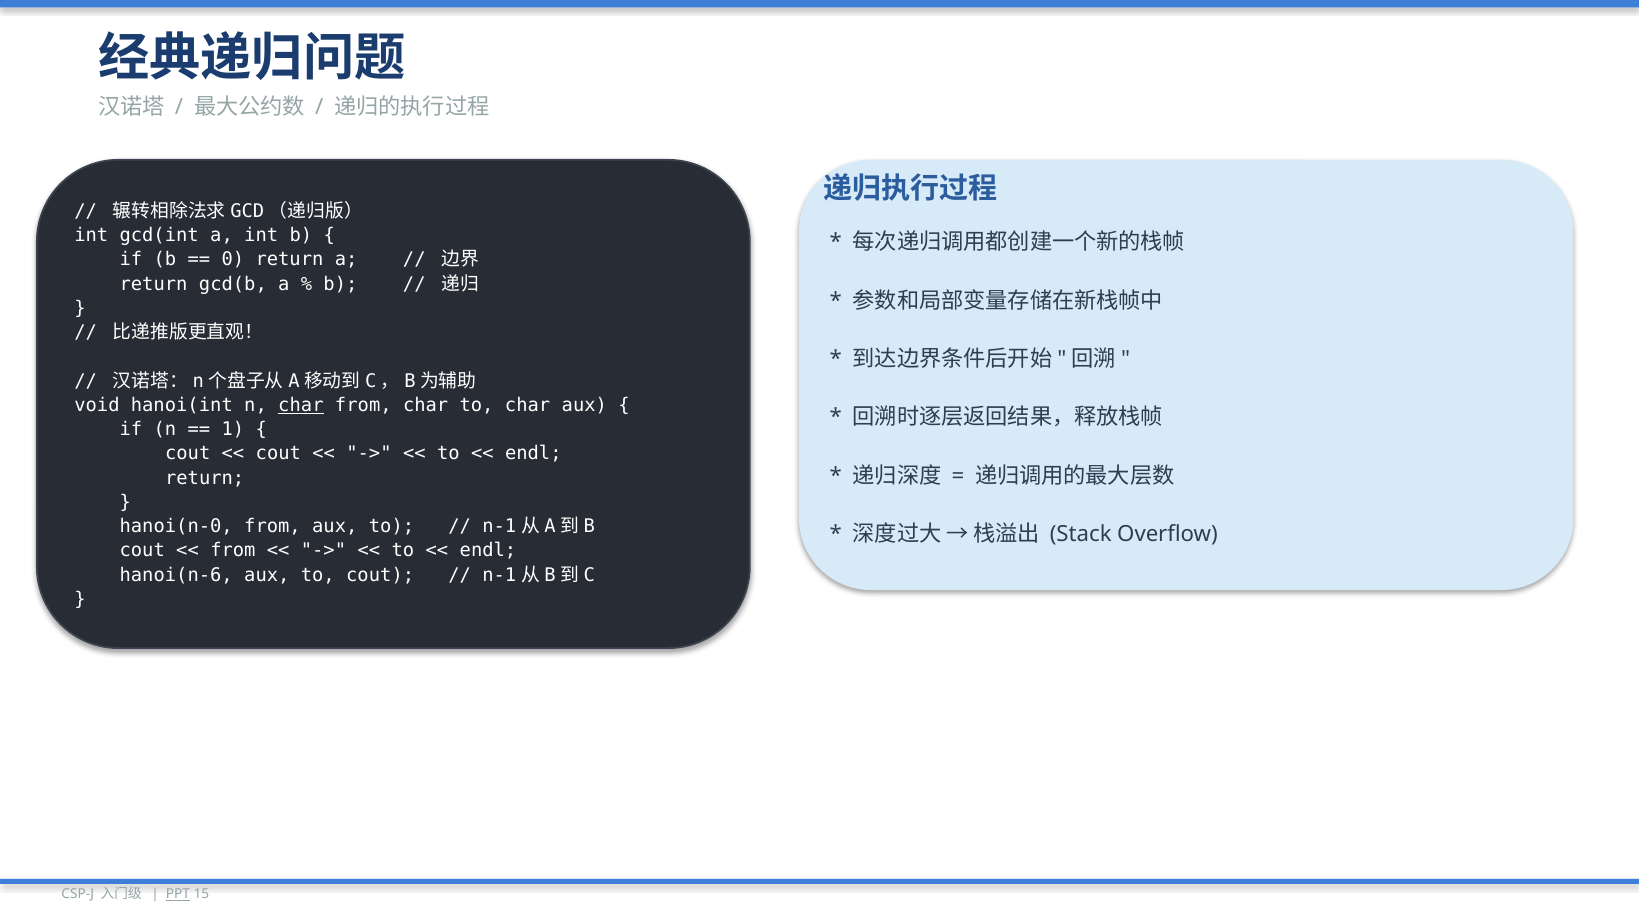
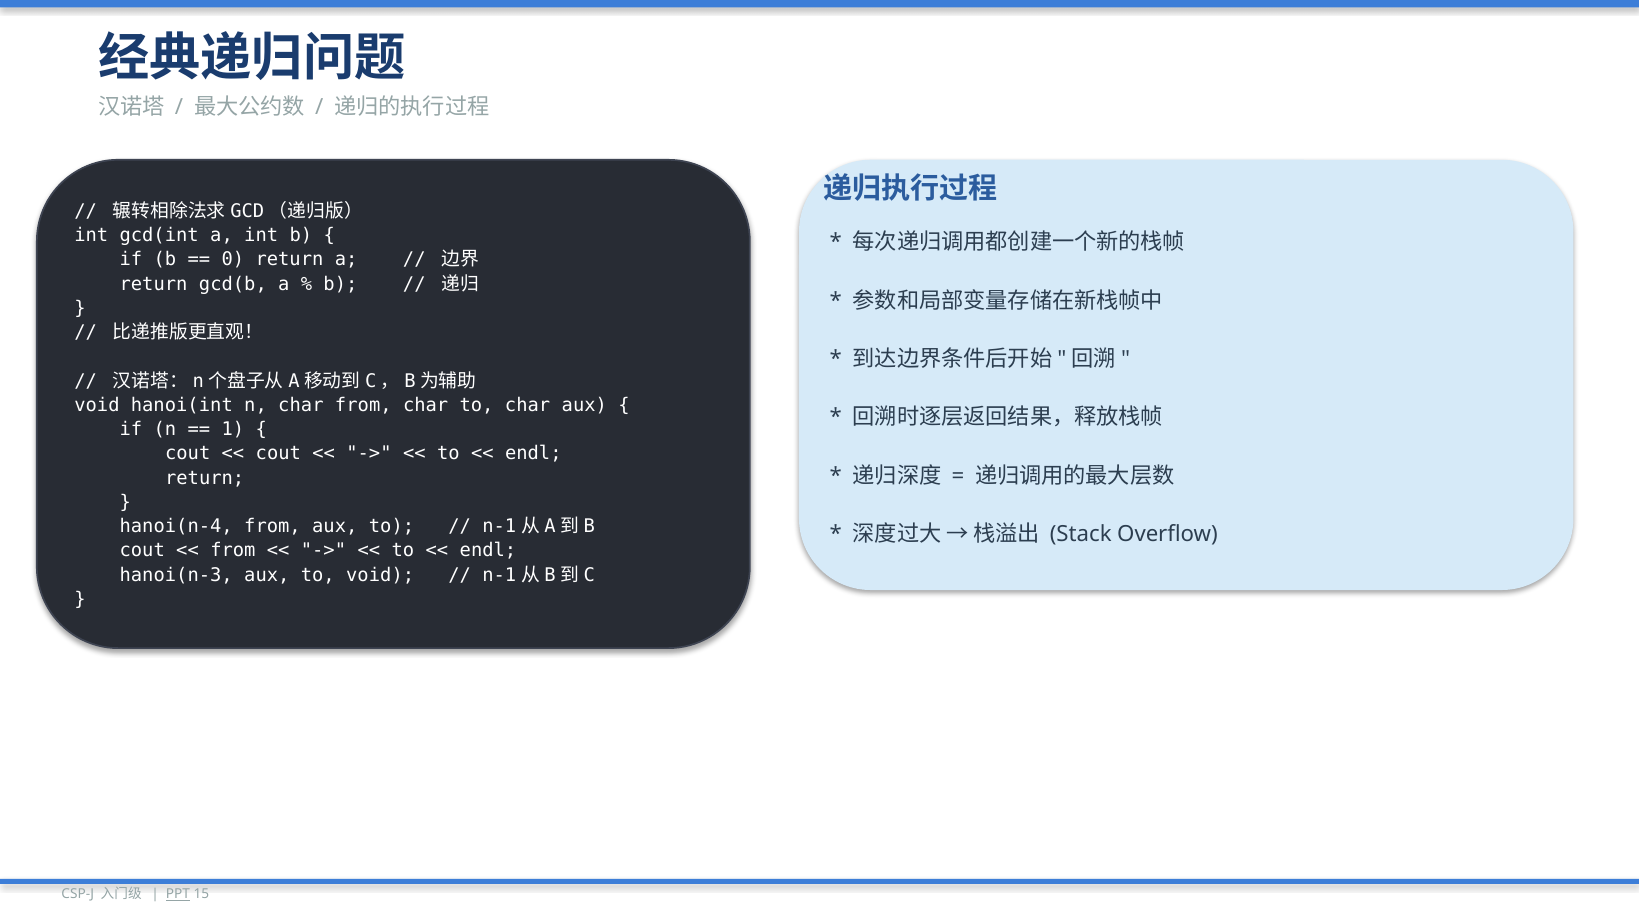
char at (301, 405) underline: present -> none
hanoi(n-0: hanoi(n-0 -> hanoi(n-4
hanoi(n-6: hanoi(n-6 -> hanoi(n-3
to cout: cout -> void
